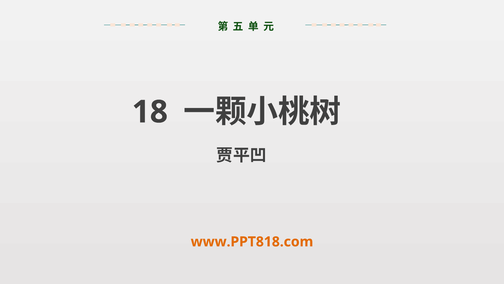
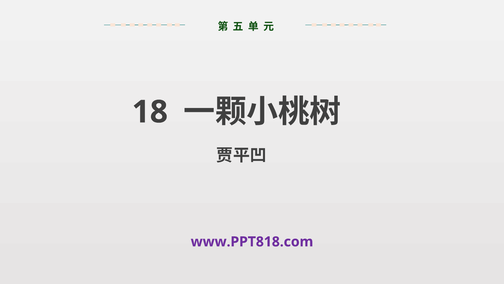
www.PPT818.com colour: orange -> purple
